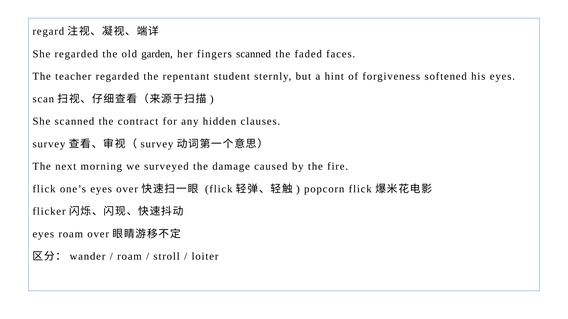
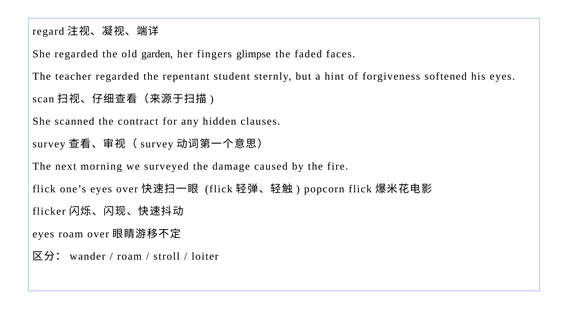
fingers scanned: scanned -> glimpse
